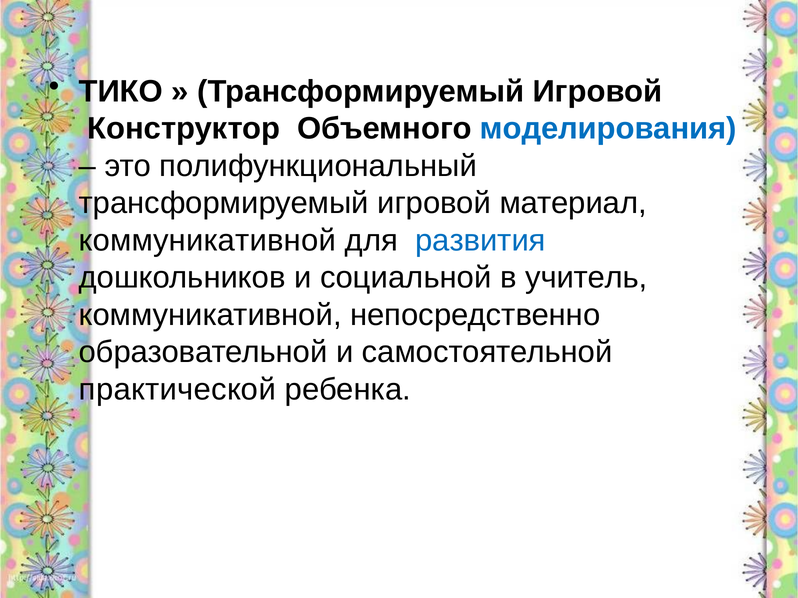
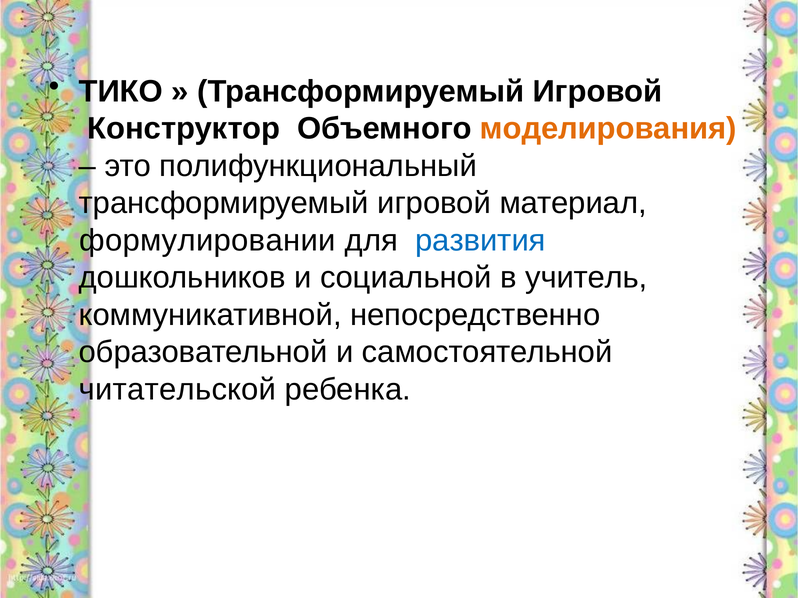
моделирования colour: blue -> orange
коммуникативной at (207, 241): коммуникативной -> формулировании
практической: практической -> читательской
